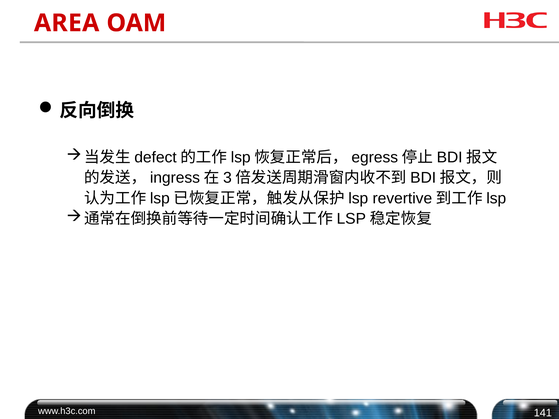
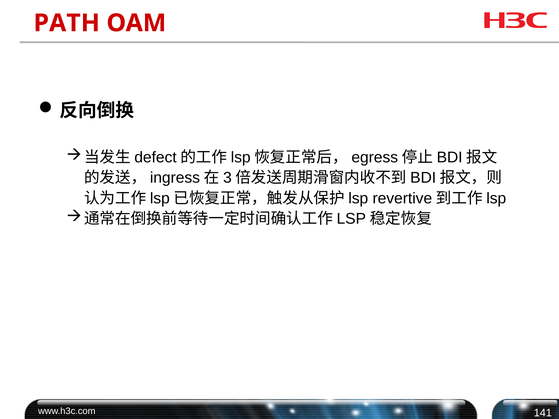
AREA: AREA -> PATH
